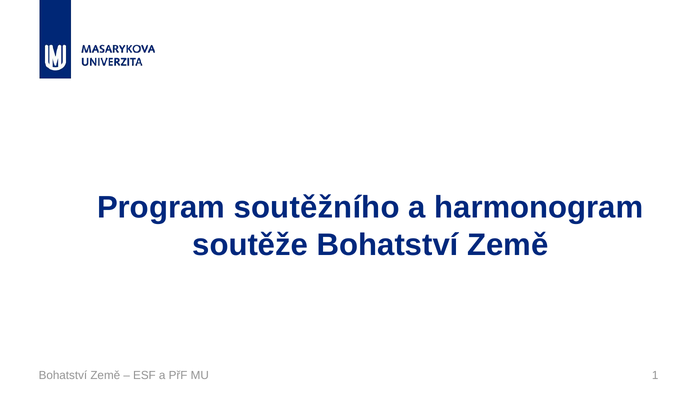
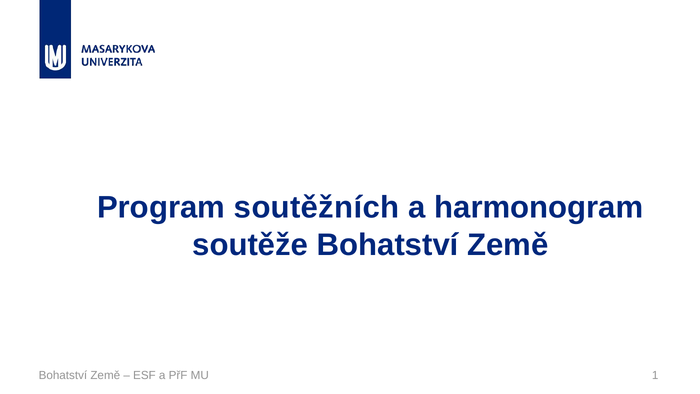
soutěžního: soutěžního -> soutěžních
